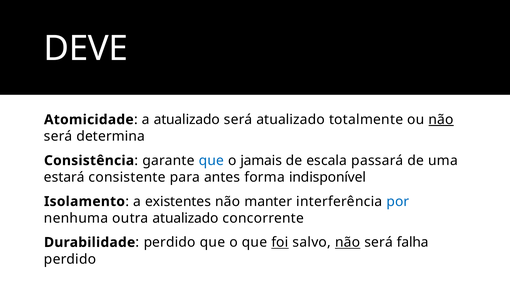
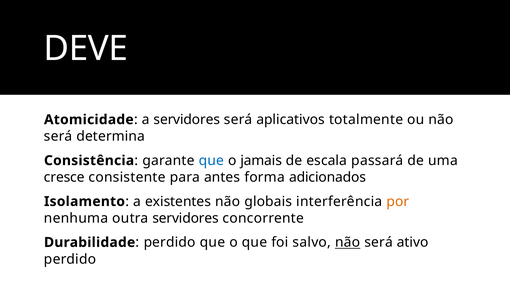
a atualizado: atualizado -> servidores
será atualizado: atualizado -> aplicativos
não at (441, 120) underline: present -> none
estará: estará -> cresce
indisponível: indisponível -> adicionados
manter: manter -> globais
por colour: blue -> orange
outra atualizado: atualizado -> servidores
foi underline: present -> none
falha: falha -> ativo
